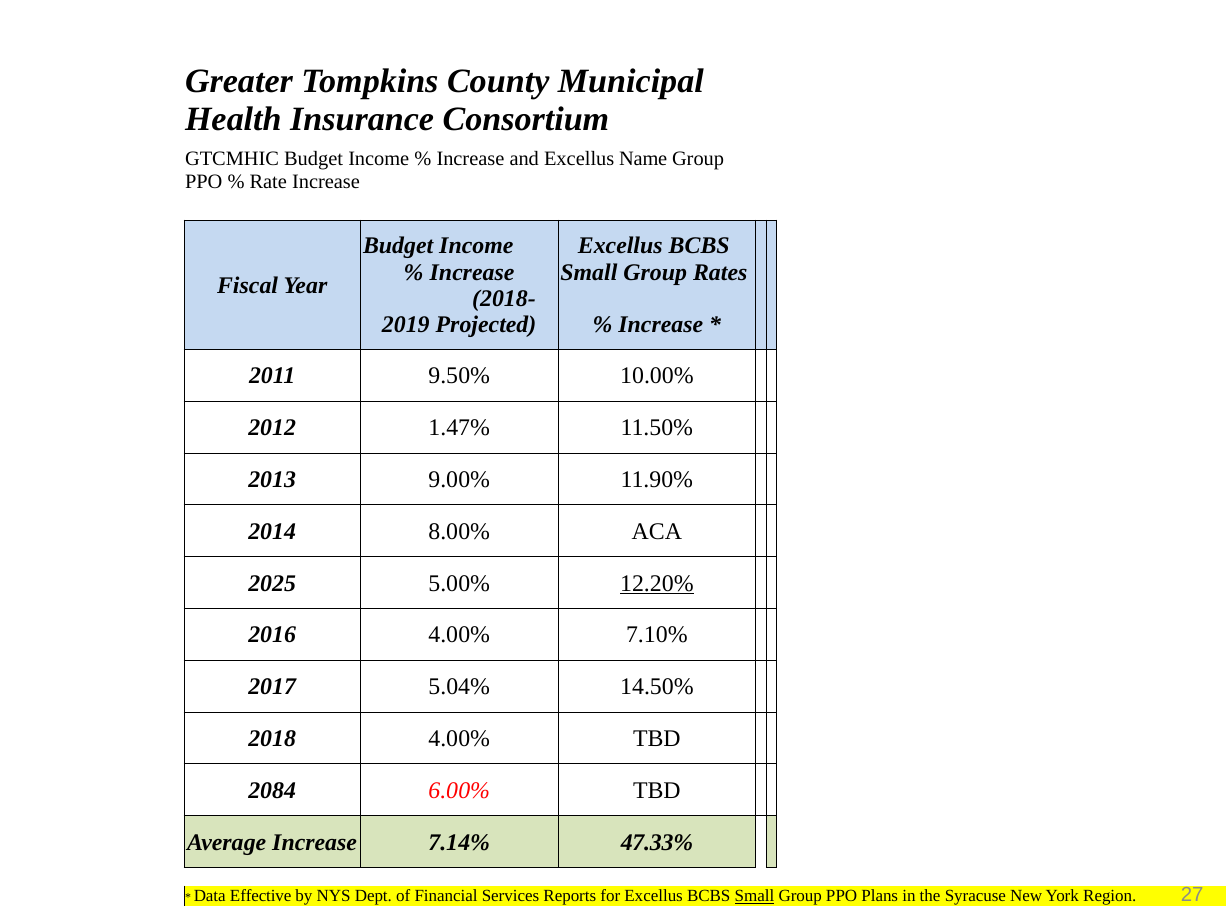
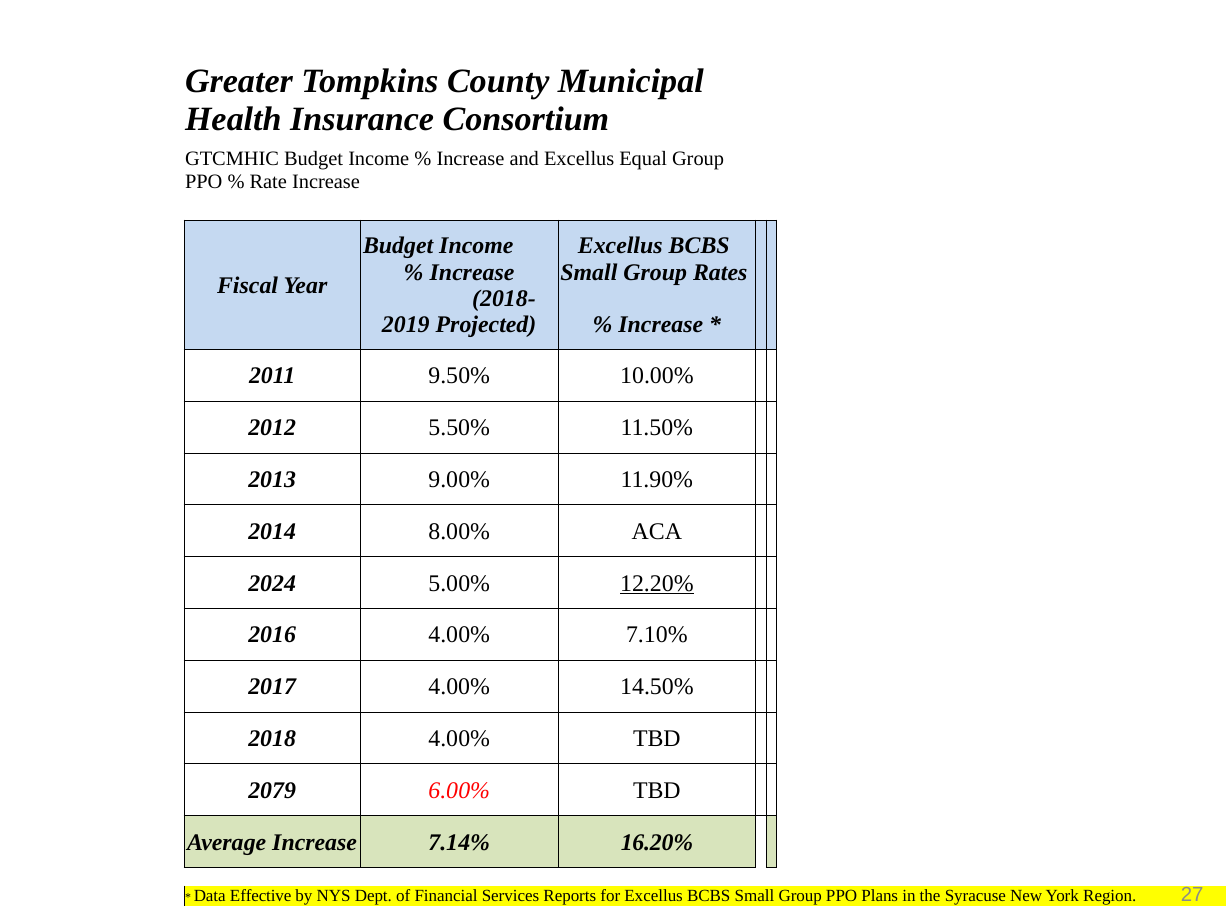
Name: Name -> Equal
1.47%: 1.47% -> 5.50%
2025: 2025 -> 2024
2017 5.04%: 5.04% -> 4.00%
2084: 2084 -> 2079
47.33%: 47.33% -> 16.20%
Small at (754, 897) underline: present -> none
